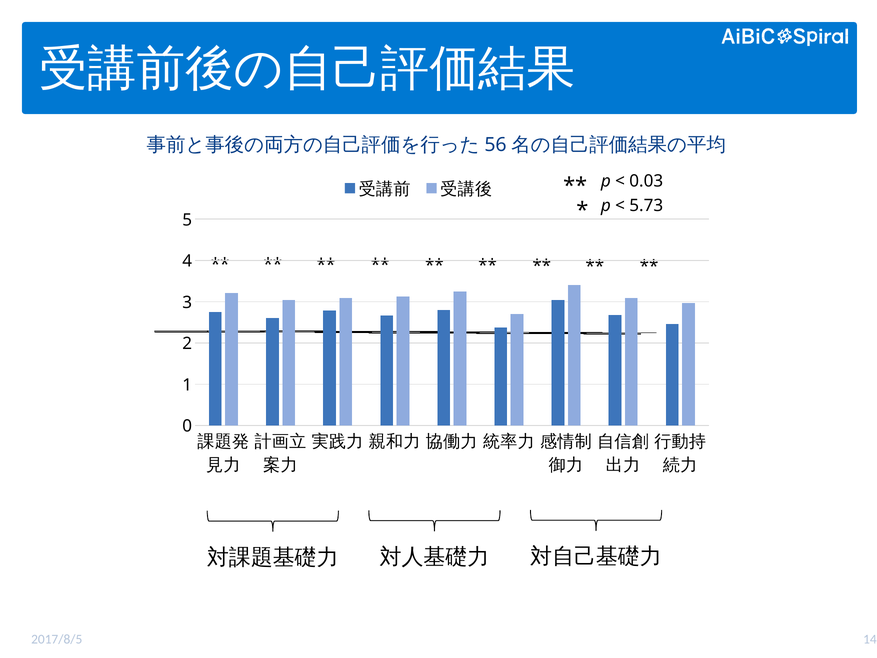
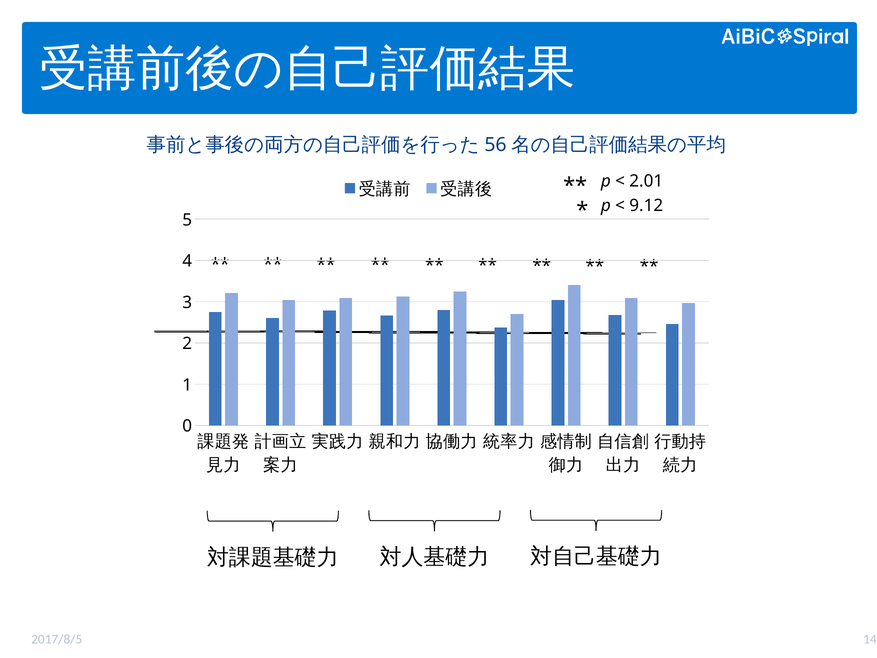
0.03: 0.03 -> 2.01
5.73: 5.73 -> 9.12
